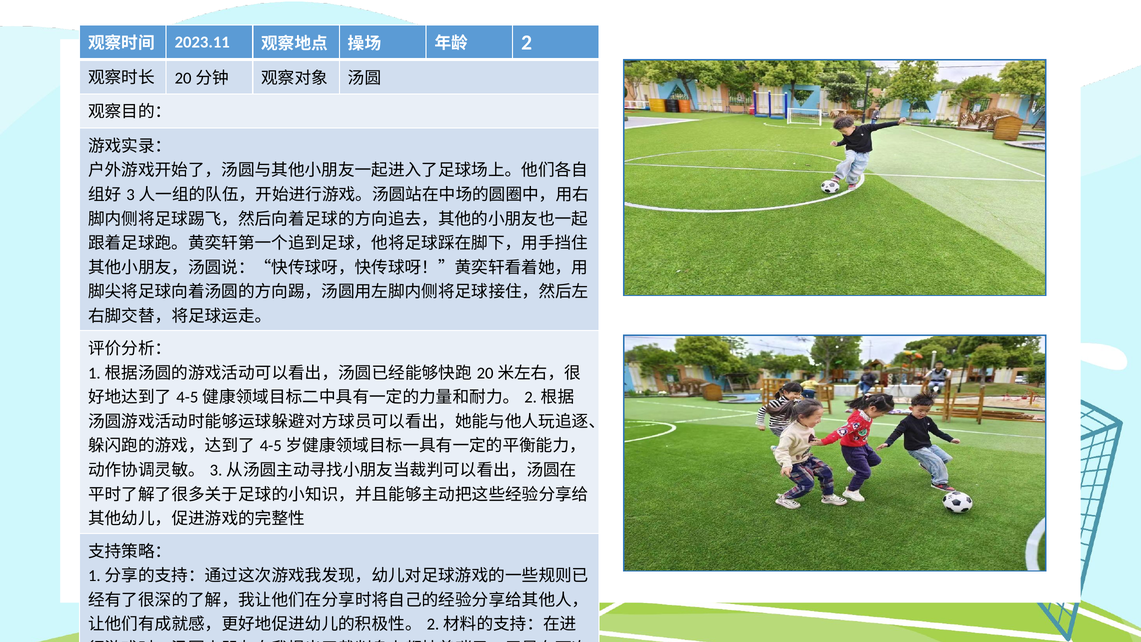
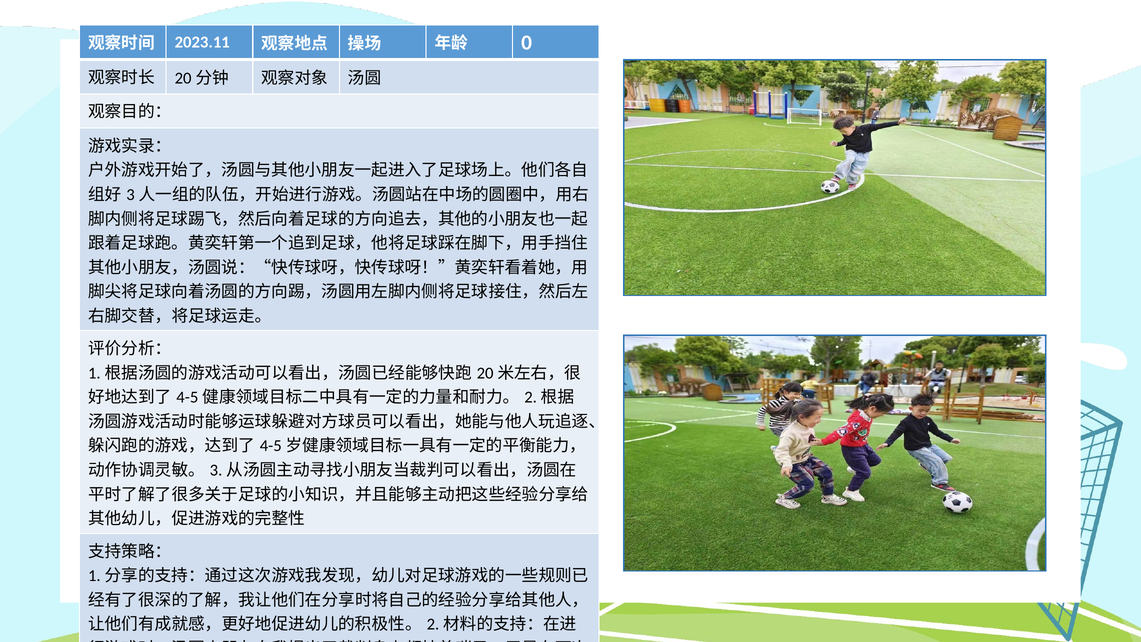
2: 2 -> 0
